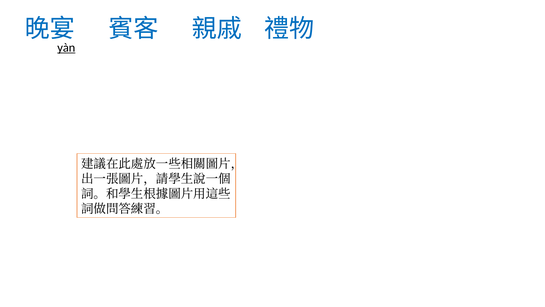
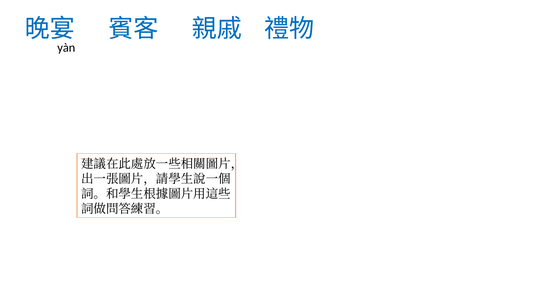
yàn underline: present -> none
